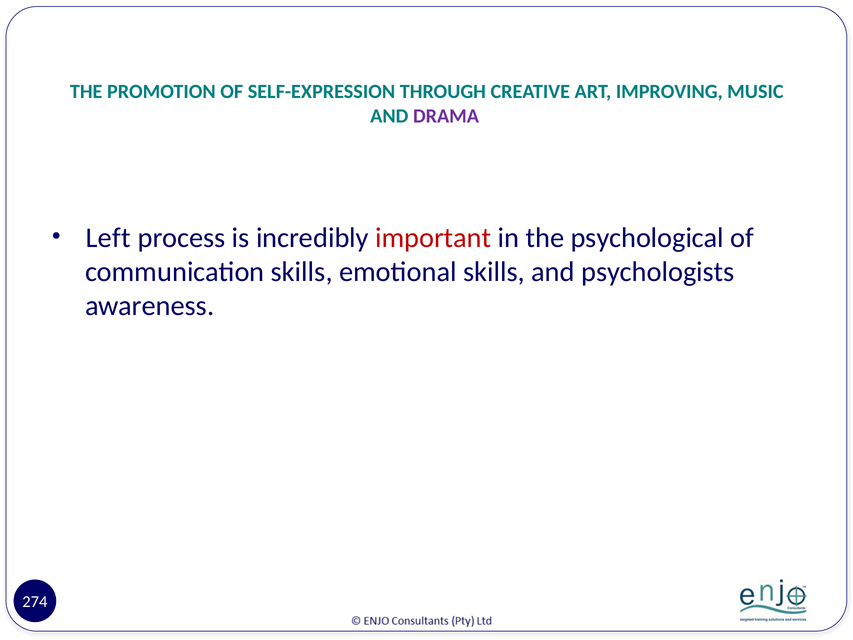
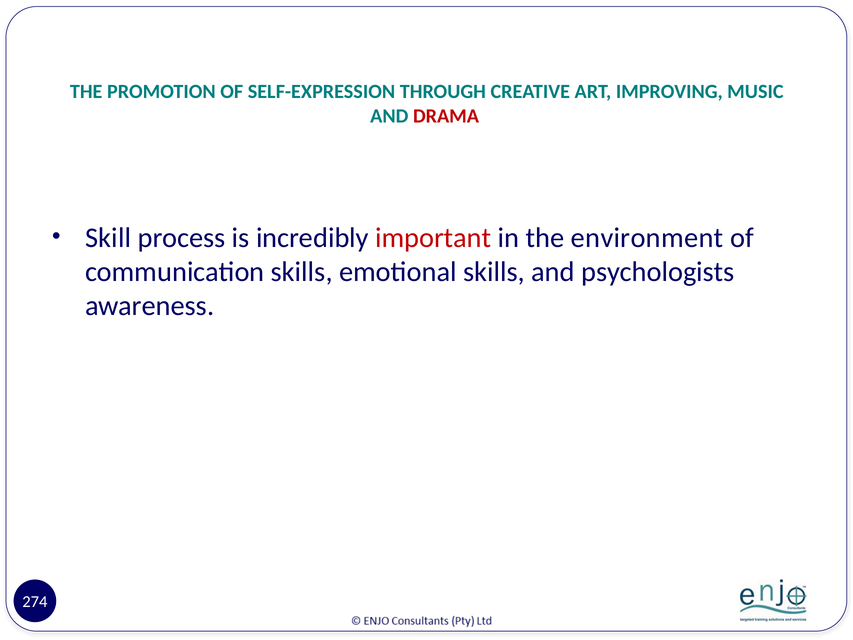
DRAMA colour: purple -> red
Left: Left -> Skill
psychological: psychological -> environment
